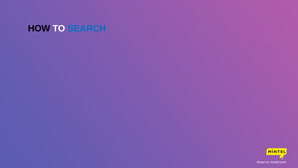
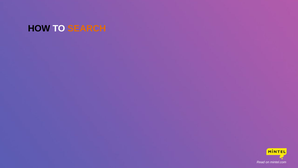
SEARCH colour: blue -> orange
